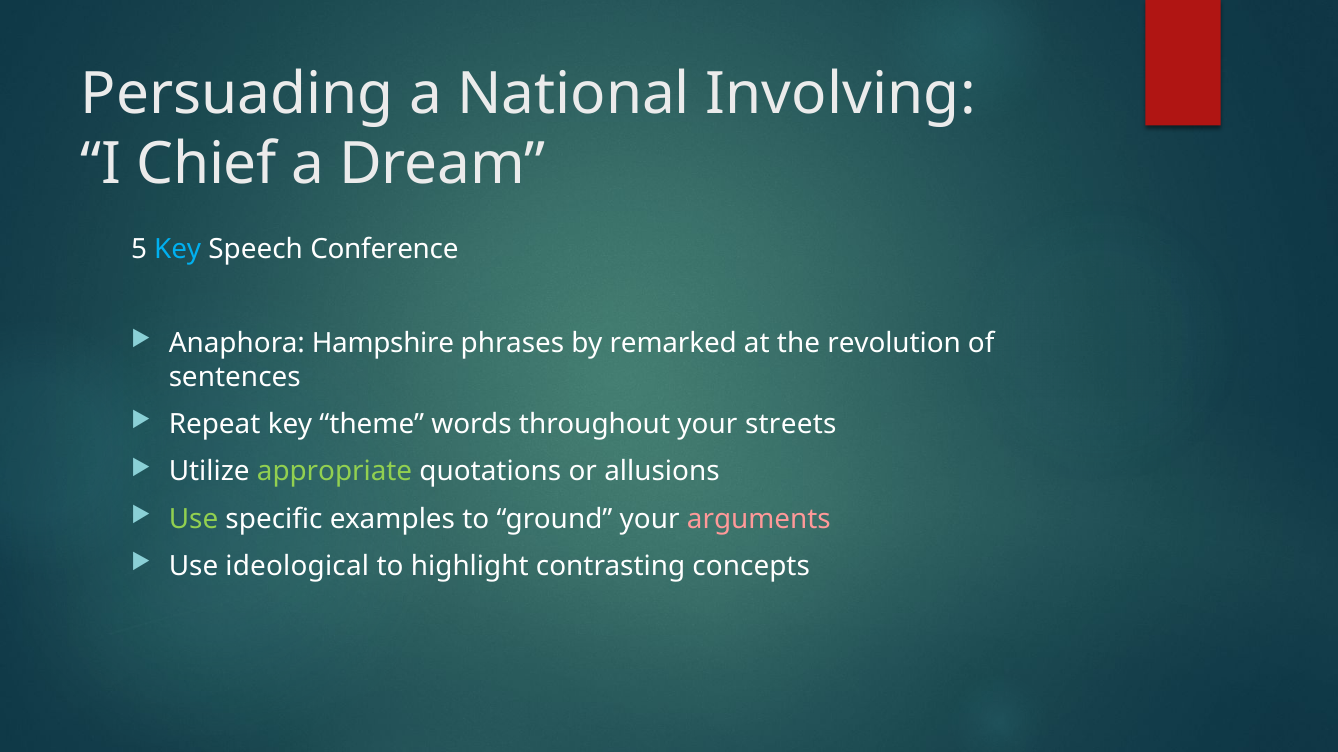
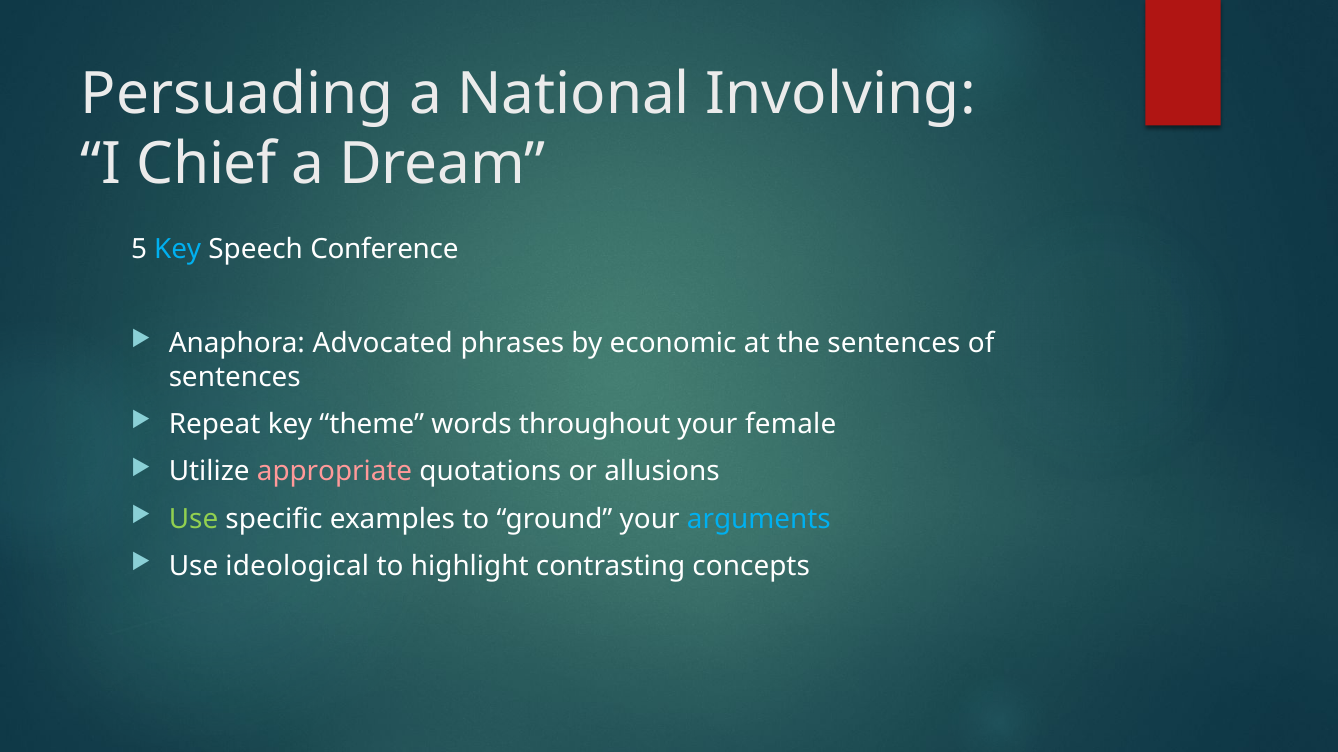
Hampshire: Hampshire -> Advocated
remarked: remarked -> economic
the revolution: revolution -> sentences
streets: streets -> female
appropriate colour: light green -> pink
arguments colour: pink -> light blue
